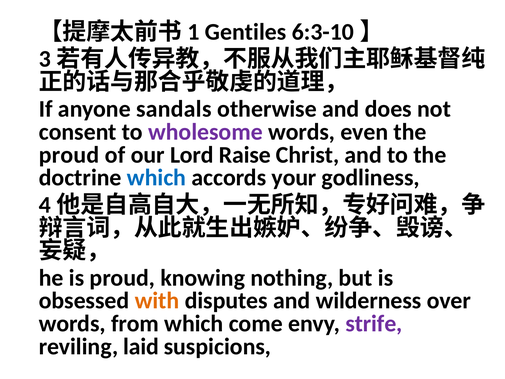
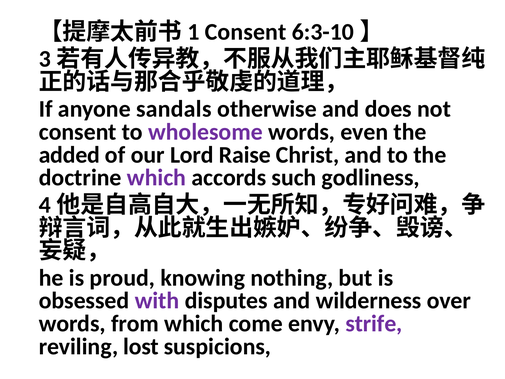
Gentiles at (246, 32): Gentiles -> Consent
proud at (69, 155): proud -> added
which at (157, 178) colour: blue -> purple
your: your -> such
with colour: orange -> purple
laid: laid -> lost
